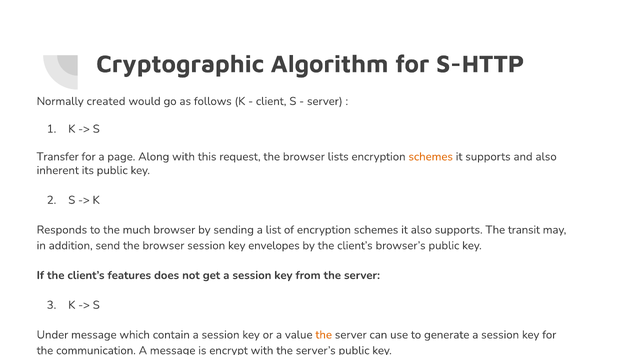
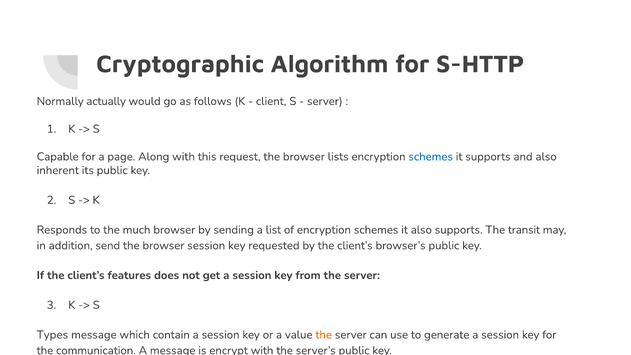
created: created -> actually
Transfer: Transfer -> Capable
schemes at (431, 157) colour: orange -> blue
envelopes: envelopes -> requested
Under: Under -> Types
